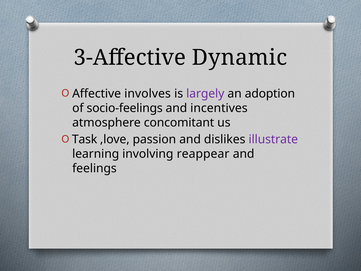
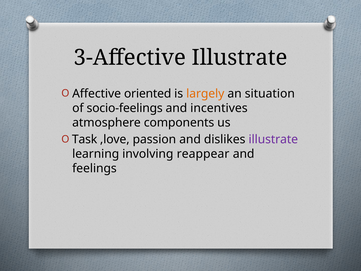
3-Affective Dynamic: Dynamic -> Illustrate
involves: involves -> oriented
largely colour: purple -> orange
adoption: adoption -> situation
concomitant: concomitant -> components
